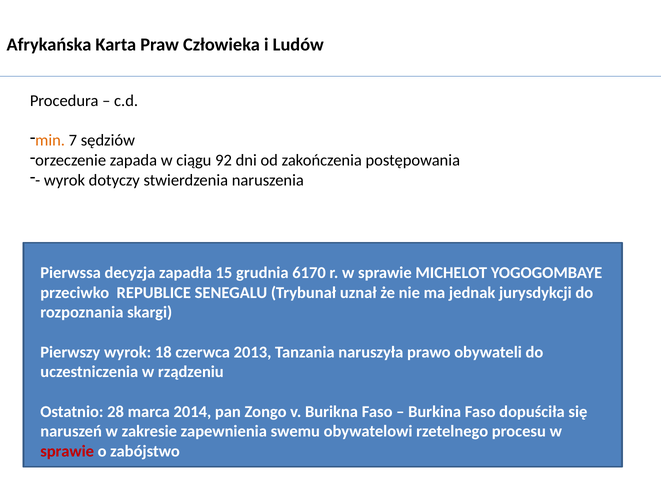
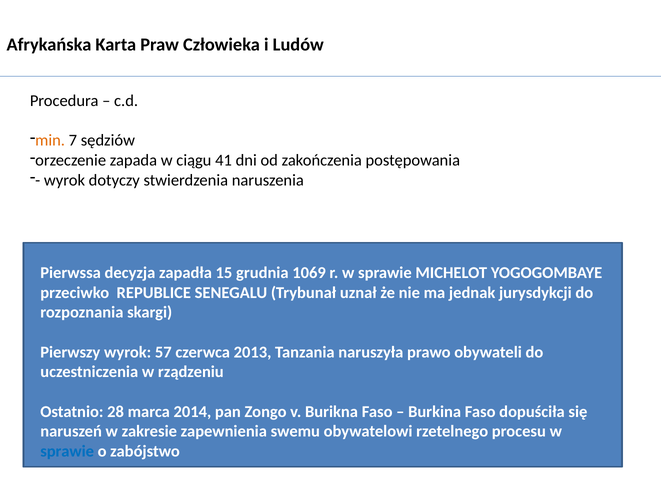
92: 92 -> 41
6170: 6170 -> 1069
18: 18 -> 57
sprawie at (67, 451) colour: red -> blue
